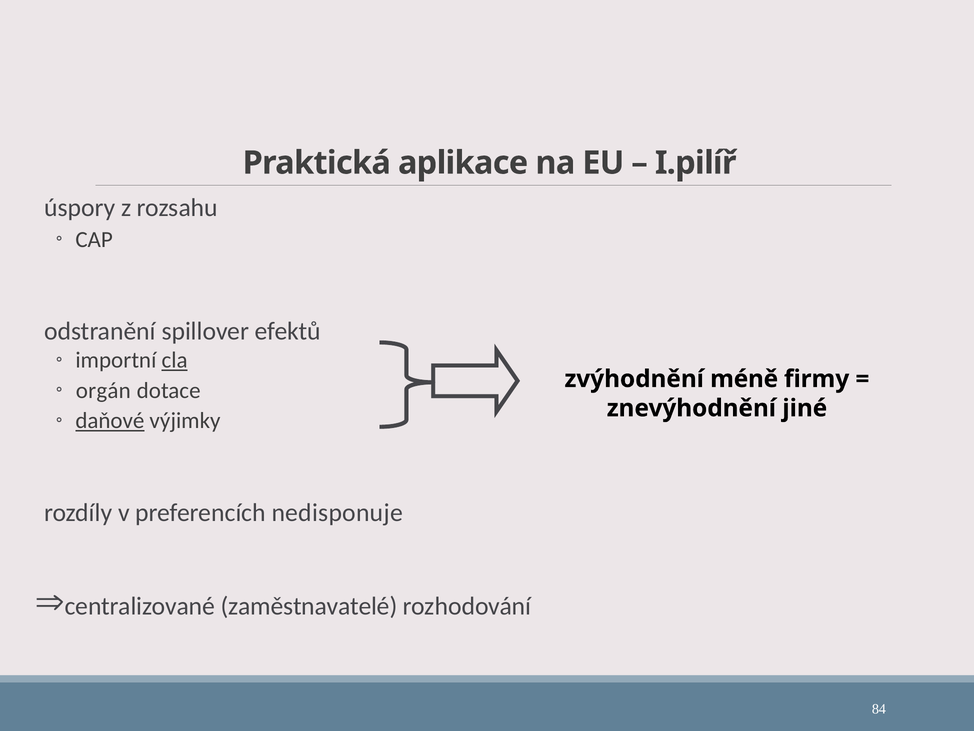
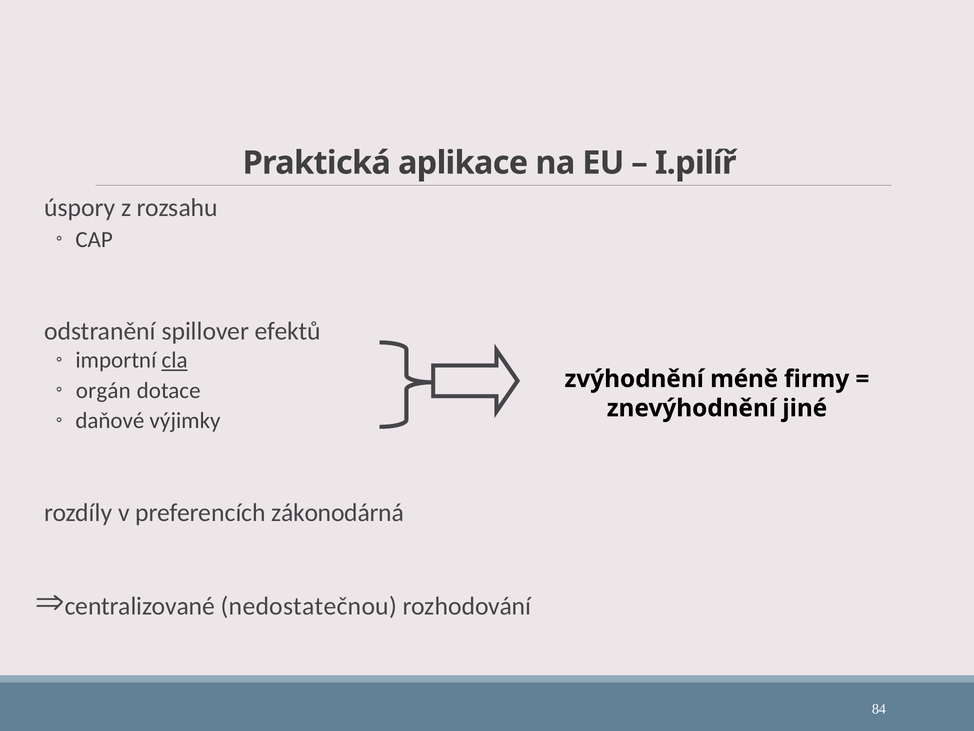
daňové underline: present -> none
nedisponuje: nedisponuje -> zákonodárná
zaměstnavatelé: zaměstnavatelé -> nedostatečnou
